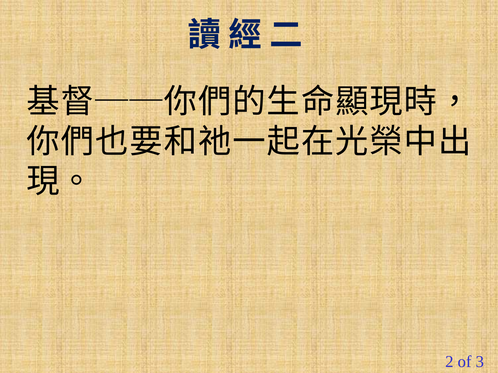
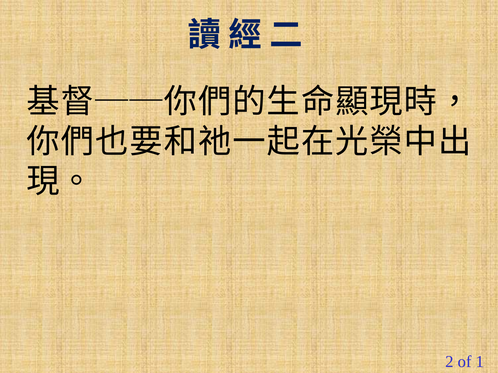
3: 3 -> 1
